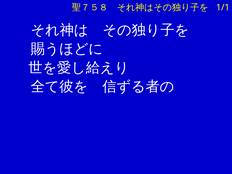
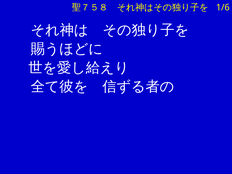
1/1: 1/1 -> 1/6
